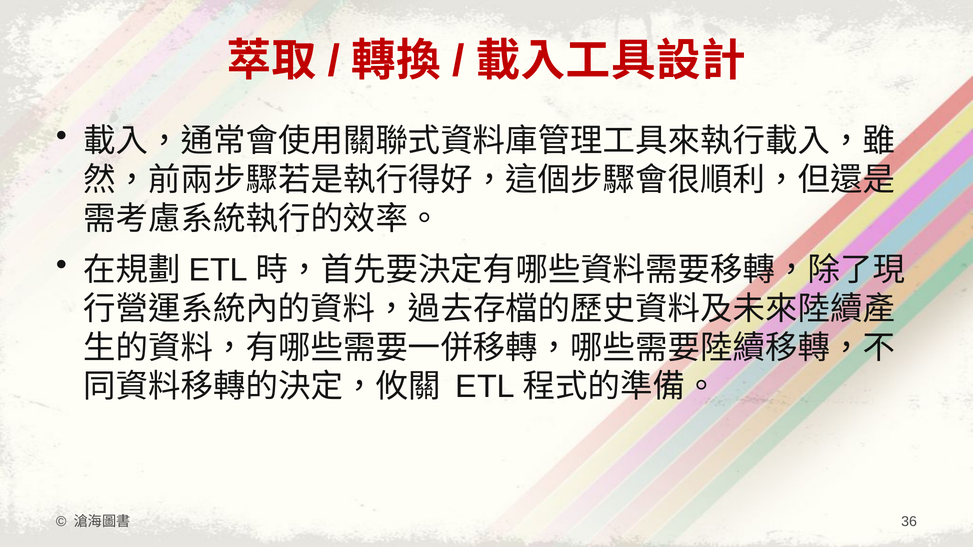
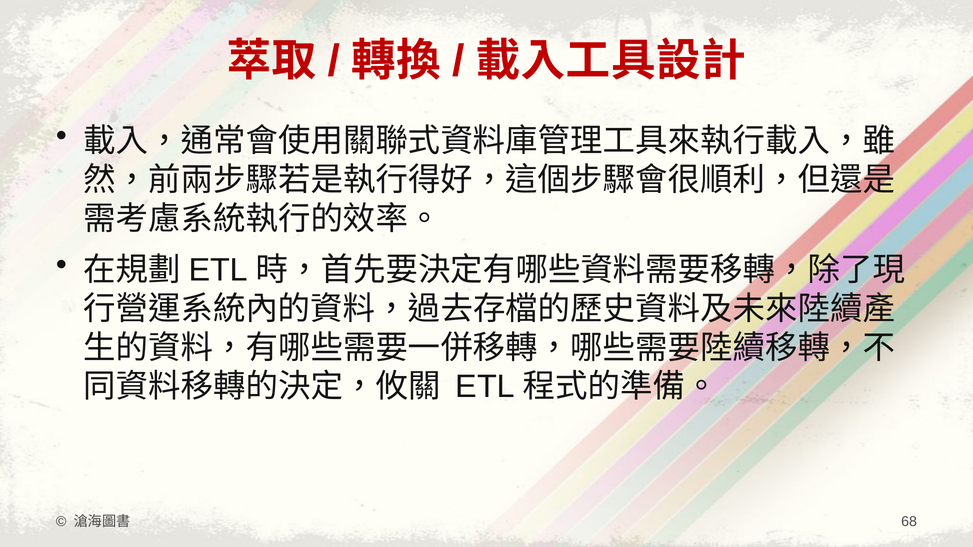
36: 36 -> 68
